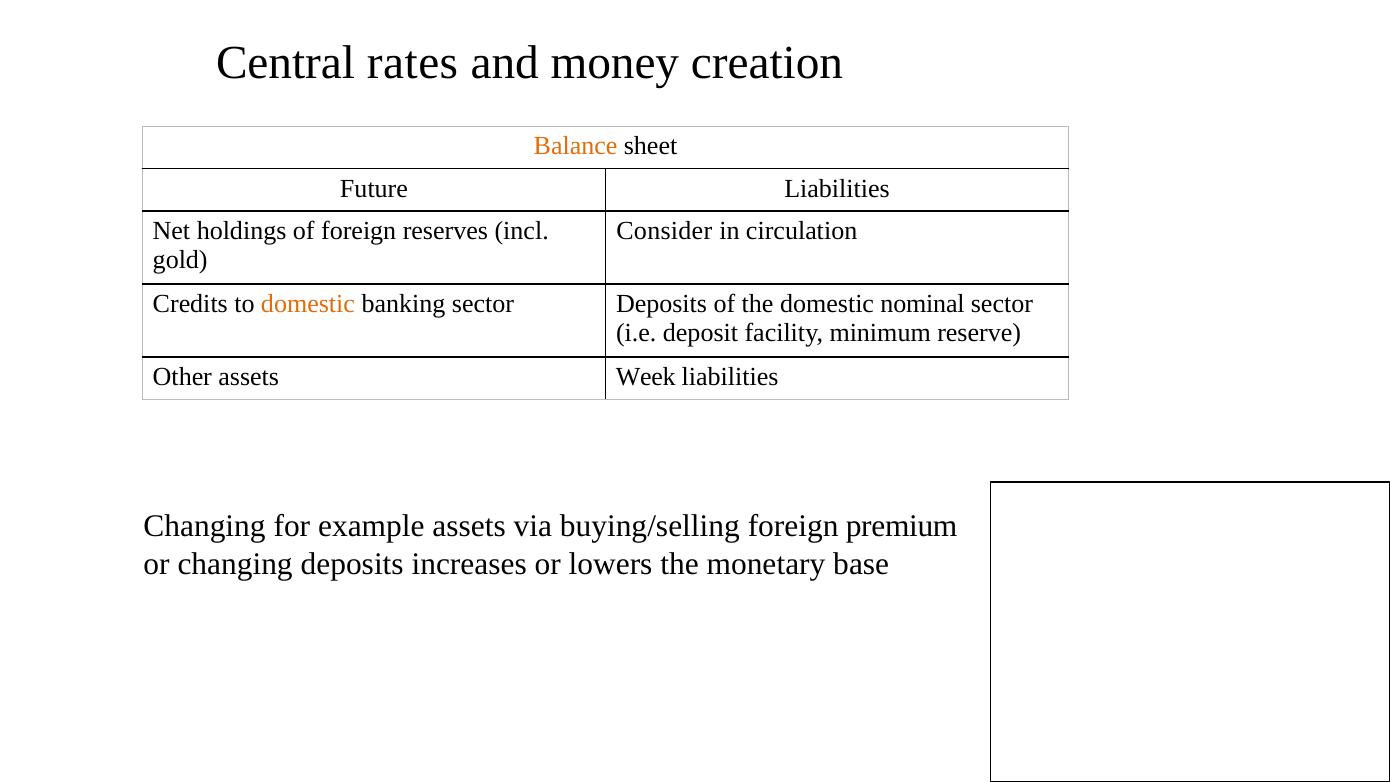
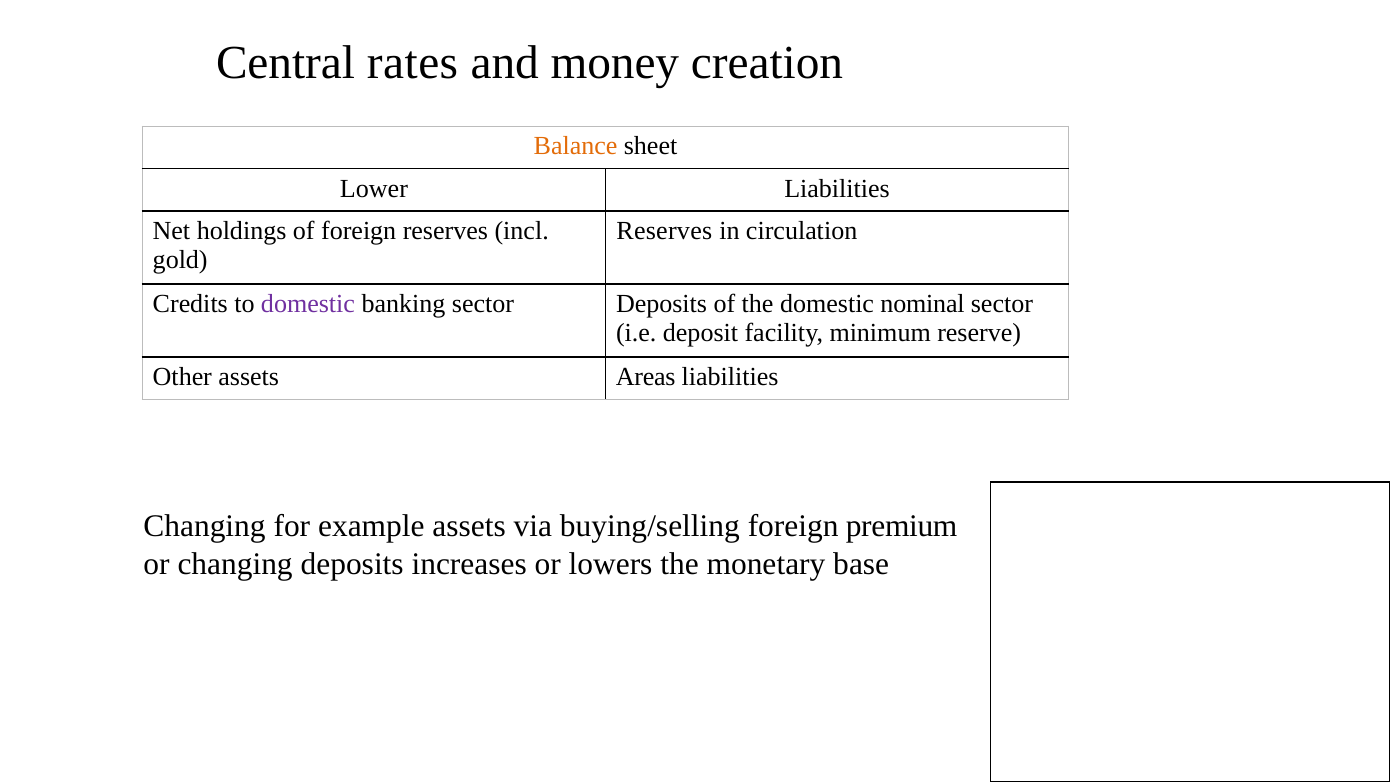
Future: Future -> Lower
Consider at (664, 231): Consider -> Reserves
domestic at (308, 304) colour: orange -> purple
Week: Week -> Areas
